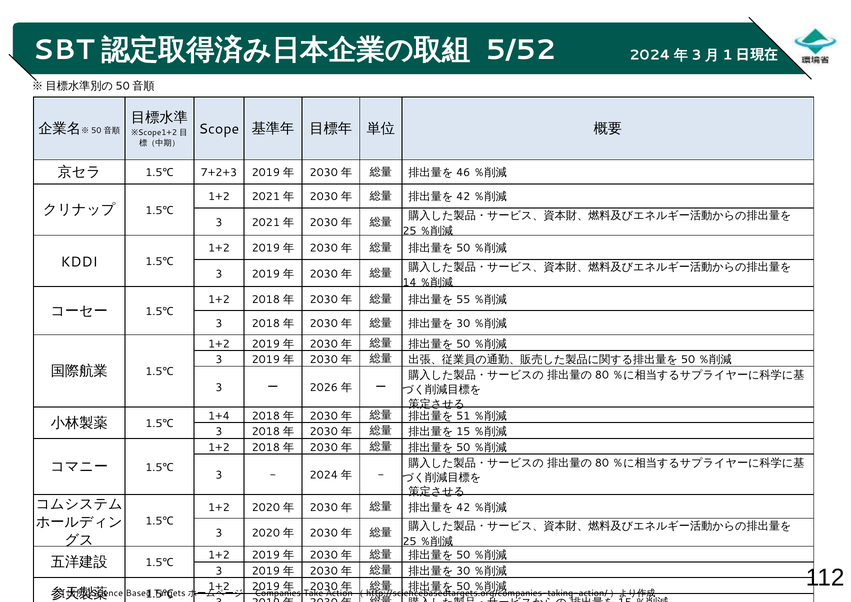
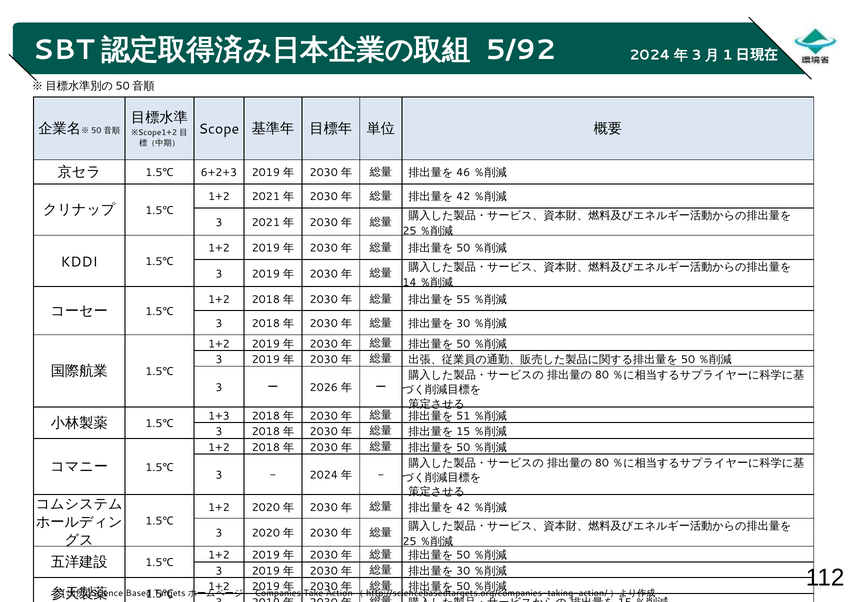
5/52: 5/52 -> 5/92
7+2+3: 7+2+3 -> 6+2+3
1+4: 1+4 -> 1+3
